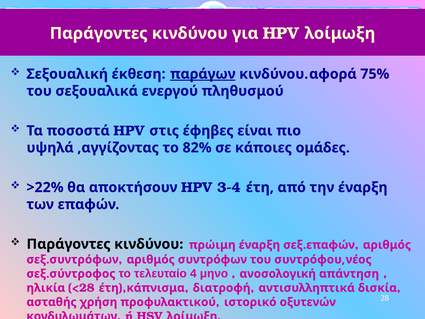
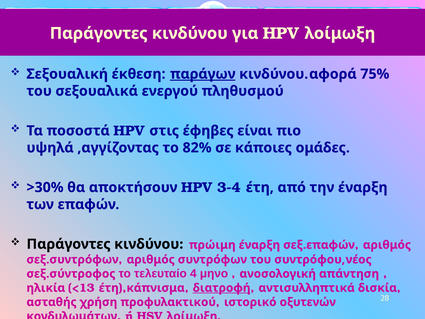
>22%: >22% -> >30%
<28: <28 -> <13
διατροφή underline: none -> present
